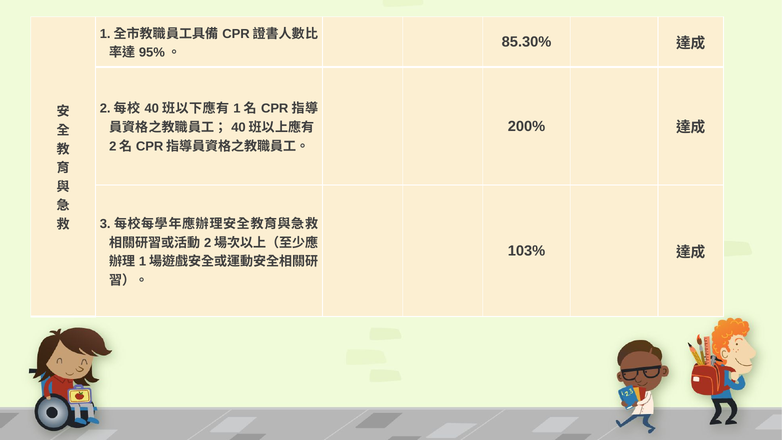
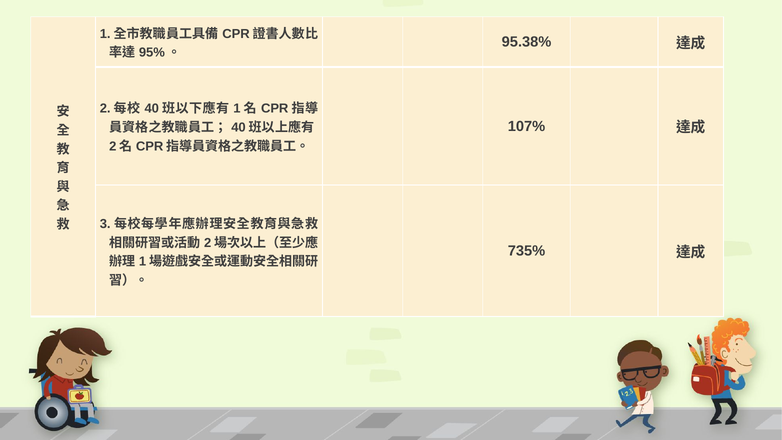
85.30%: 85.30% -> 95.38%
200%: 200% -> 107%
103%: 103% -> 735%
